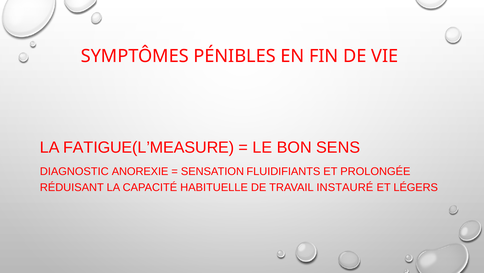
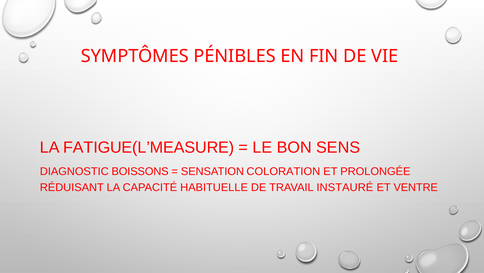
ANOREXIE: ANOREXIE -> BOISSONS
FLUIDIFIANTS: FLUIDIFIANTS -> COLORATION
LÉGERS: LÉGERS -> VENTRE
